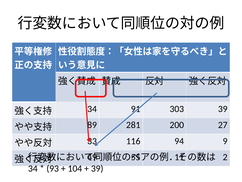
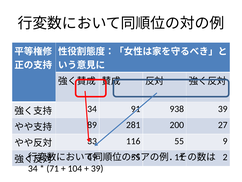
303: 303 -> 938
94 at (179, 141): 94 -> 55
93: 93 -> 71
